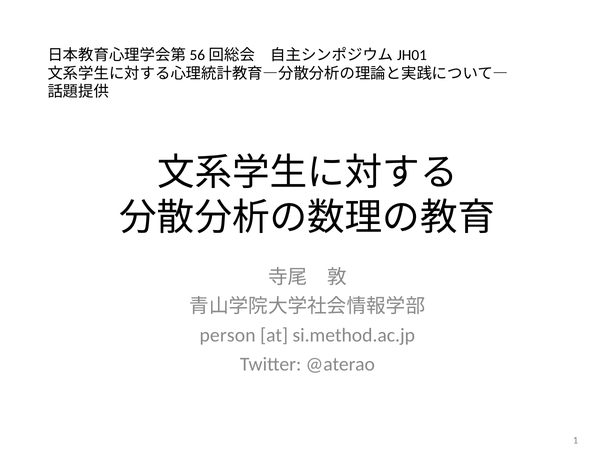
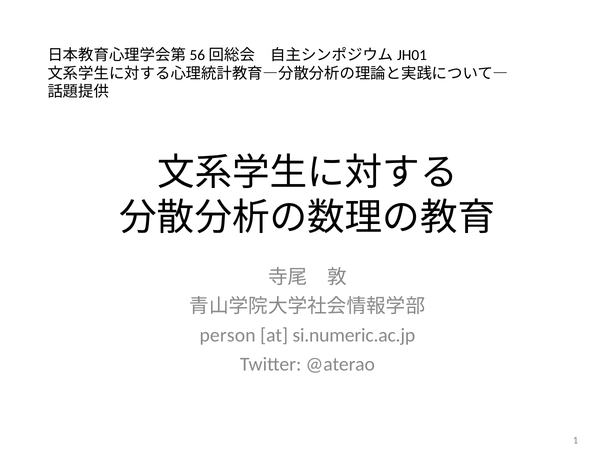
si.method.ac.jp: si.method.ac.jp -> si.numeric.ac.jp
